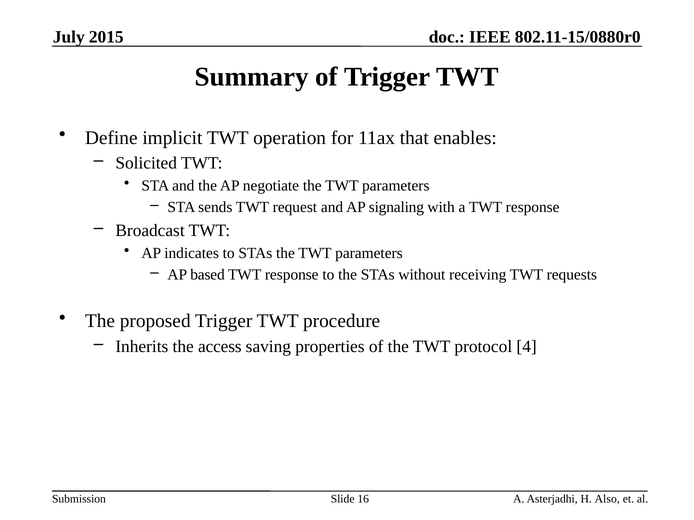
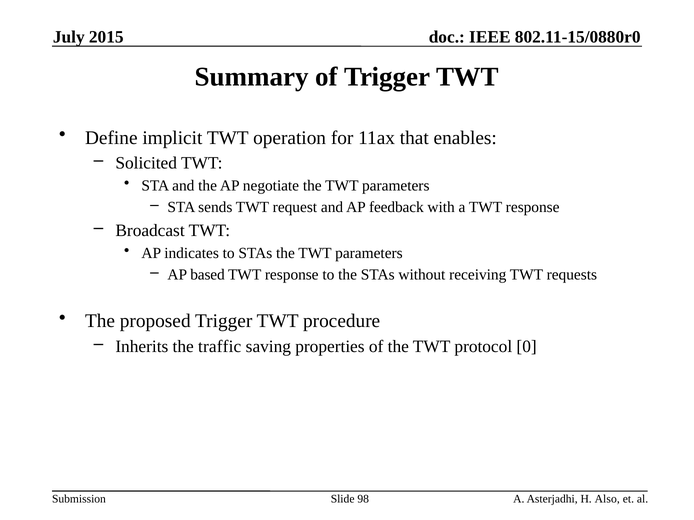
signaling: signaling -> feedback
access: access -> traffic
4: 4 -> 0
16: 16 -> 98
